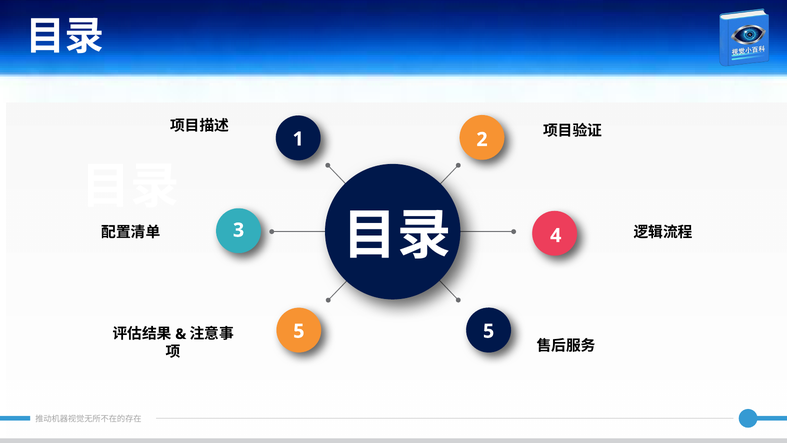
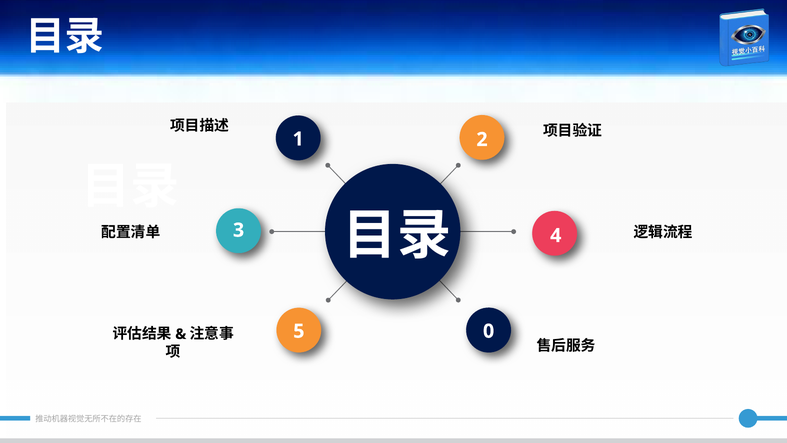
5 5: 5 -> 0
